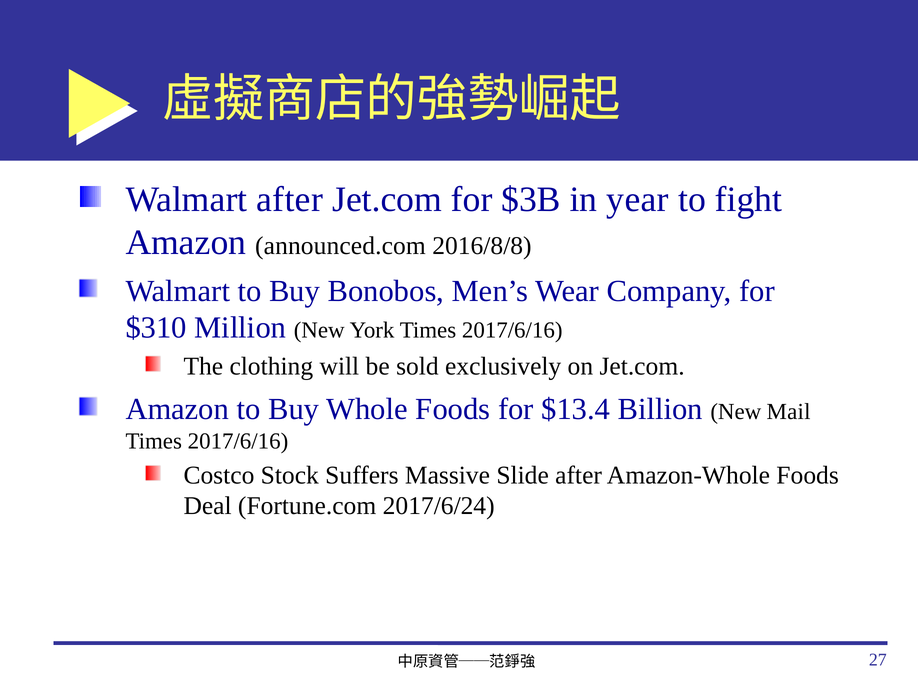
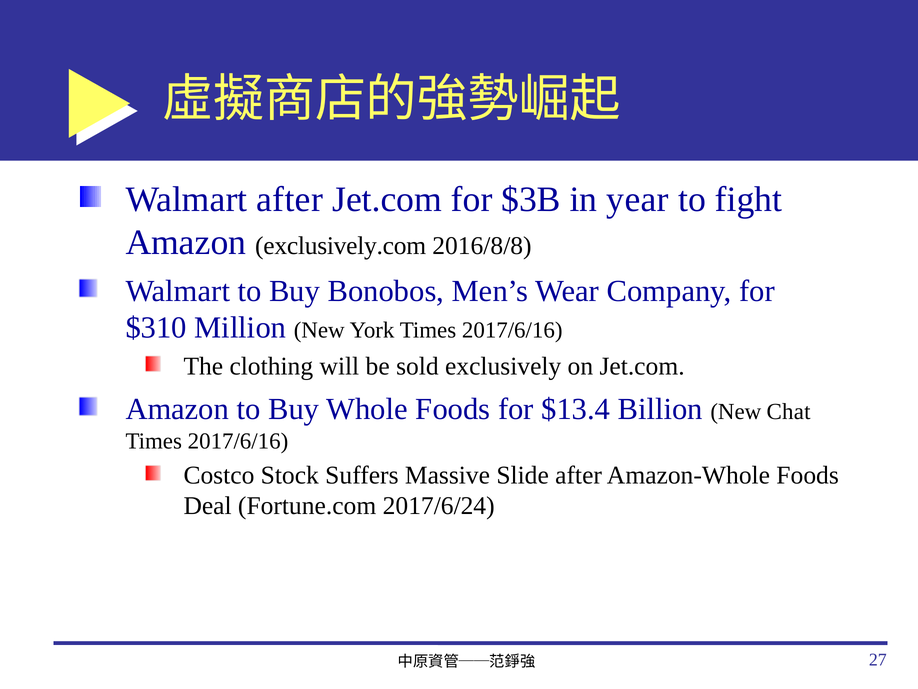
announced.com: announced.com -> exclusively.com
Mail: Mail -> Chat
